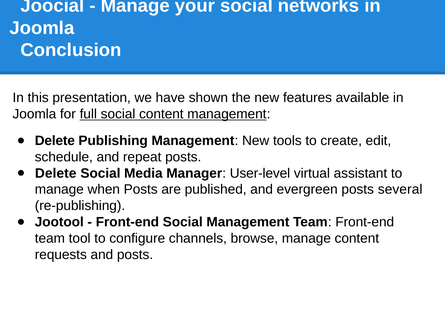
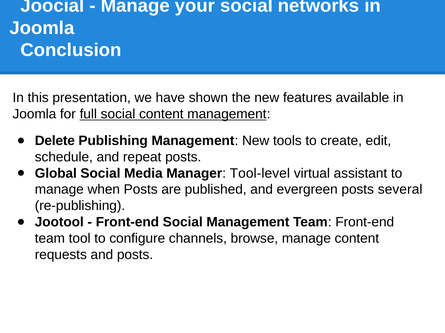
Delete at (56, 174): Delete -> Global
User-level: User-level -> Tool-level
